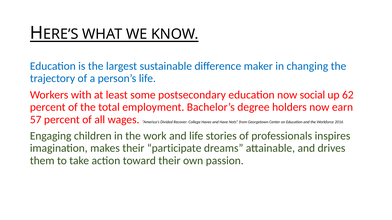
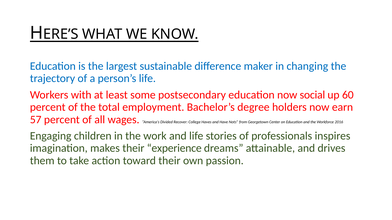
62: 62 -> 60
participate: participate -> experience
